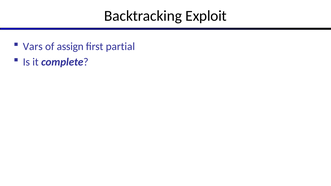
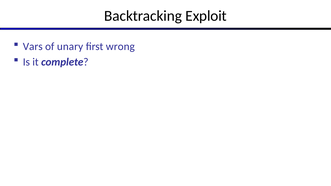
assign: assign -> unary
partial: partial -> wrong
